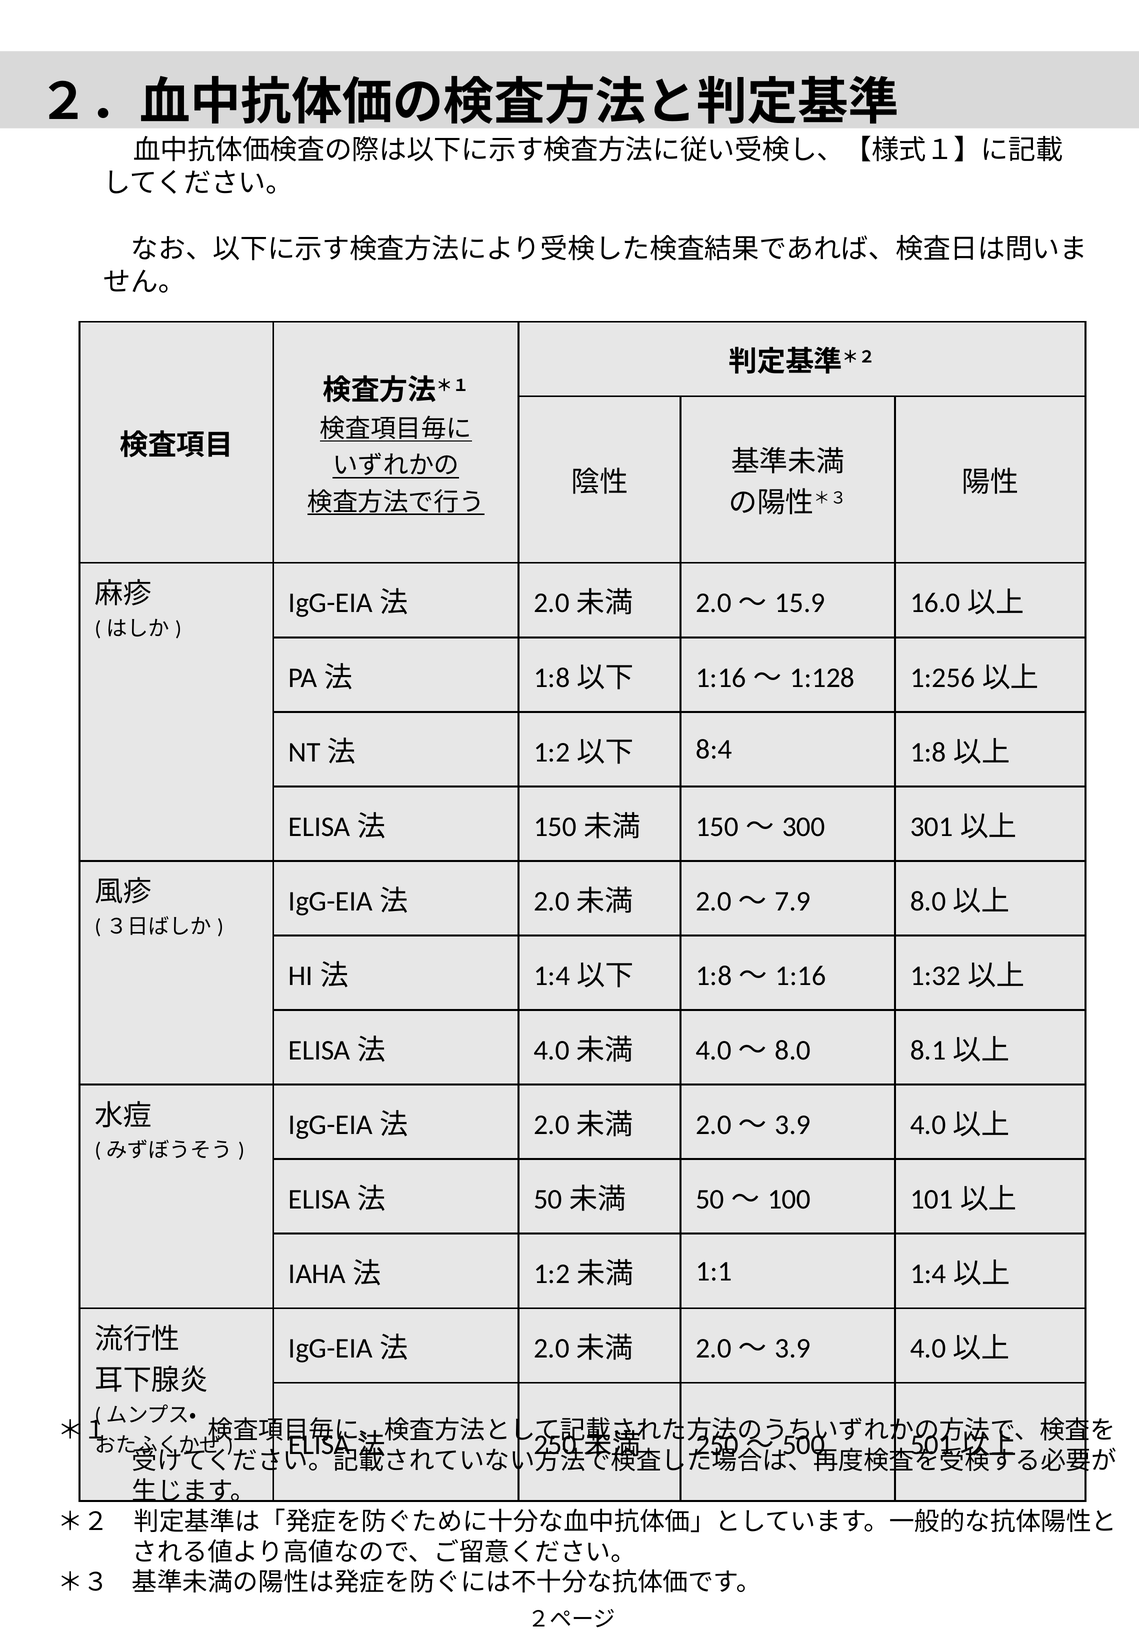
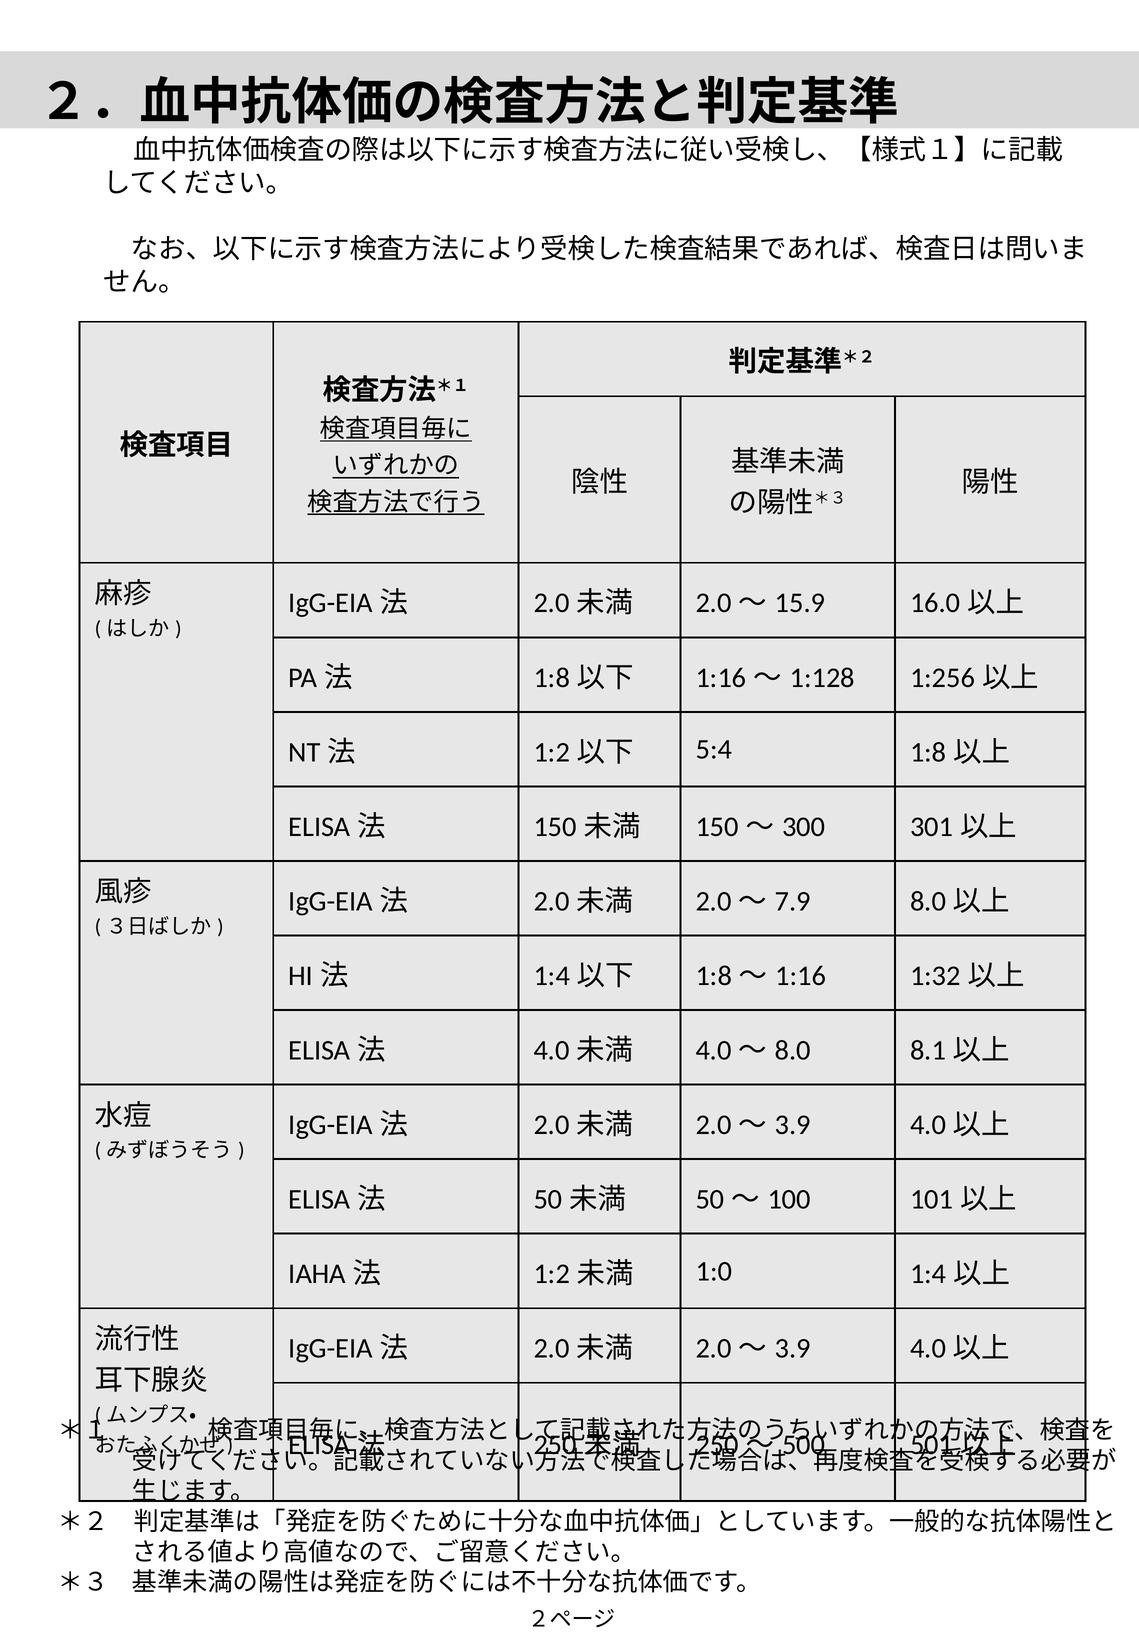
8:4: 8:4 -> 5:4
1:1: 1:1 -> 1:0
